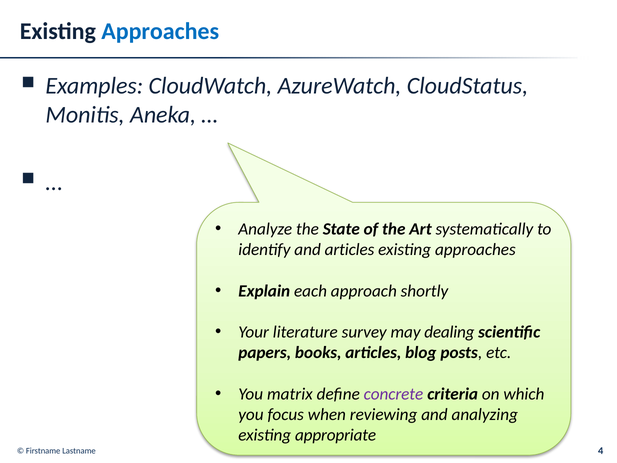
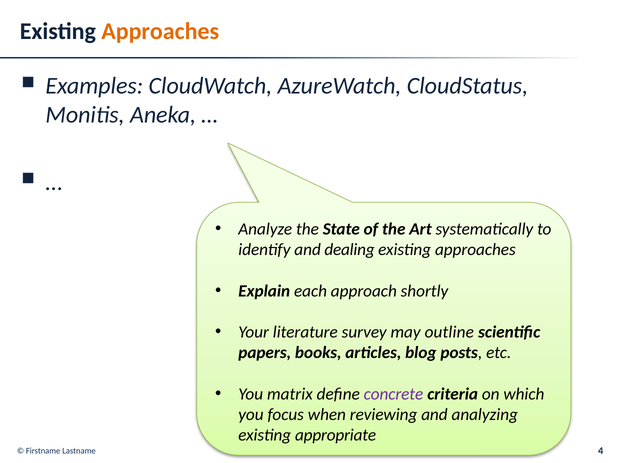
Approaches at (160, 31) colour: blue -> orange
and articles: articles -> dealing
dealing: dealing -> outline
